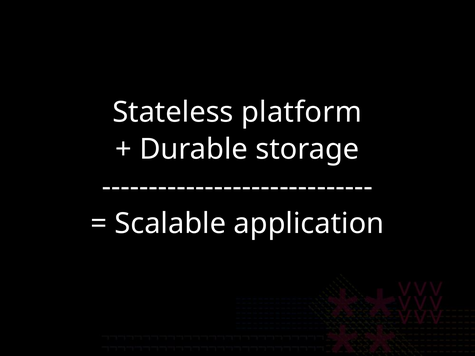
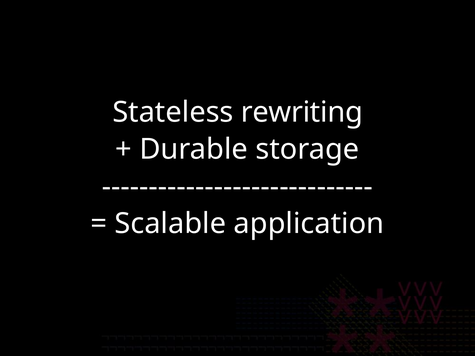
platform: platform -> rewriting
